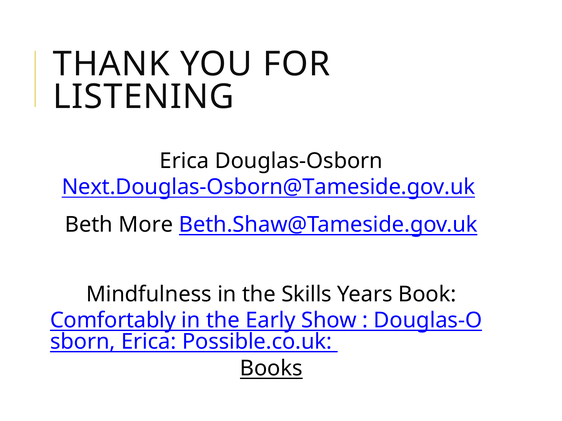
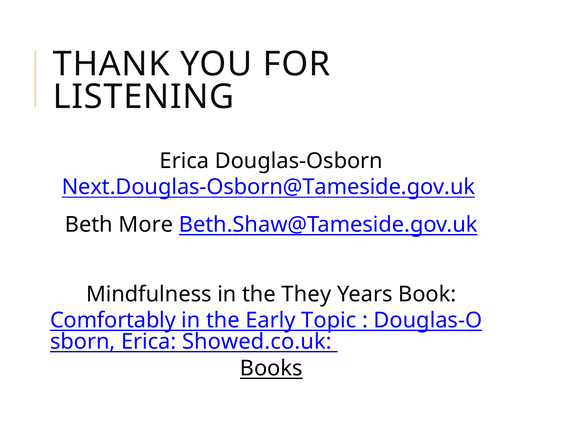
Skills: Skills -> They
Show: Show -> Topic
Possible.co.uk: Possible.co.uk -> Showed.co.uk
